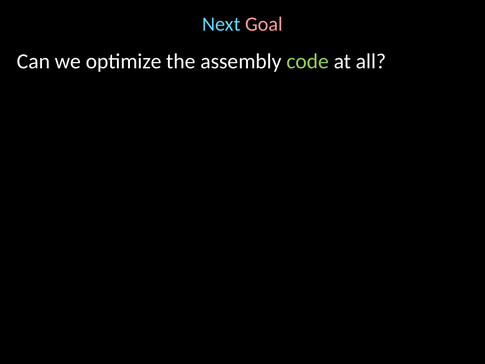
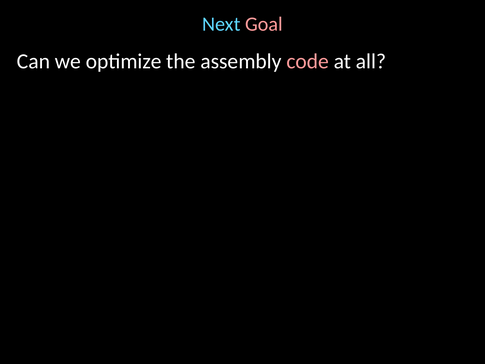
code colour: light green -> pink
